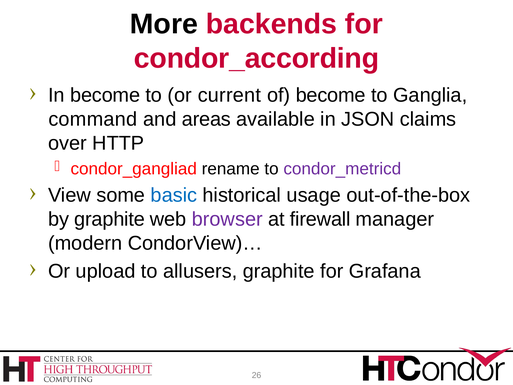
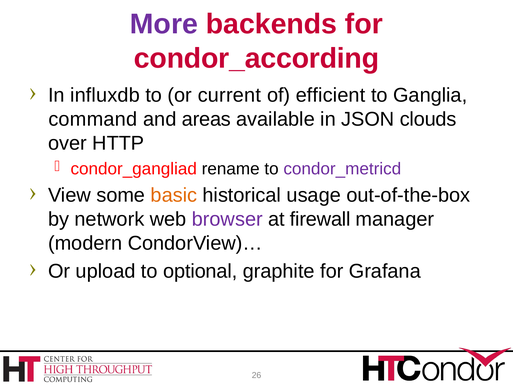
More colour: black -> purple
In become: become -> influxdb
of become: become -> efficient
claims: claims -> clouds
basic colour: blue -> orange
by graphite: graphite -> network
allusers: allusers -> optional
